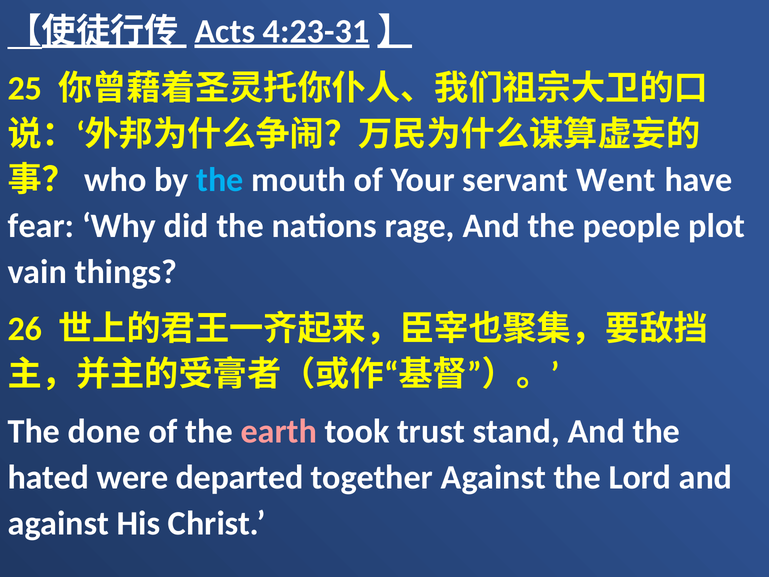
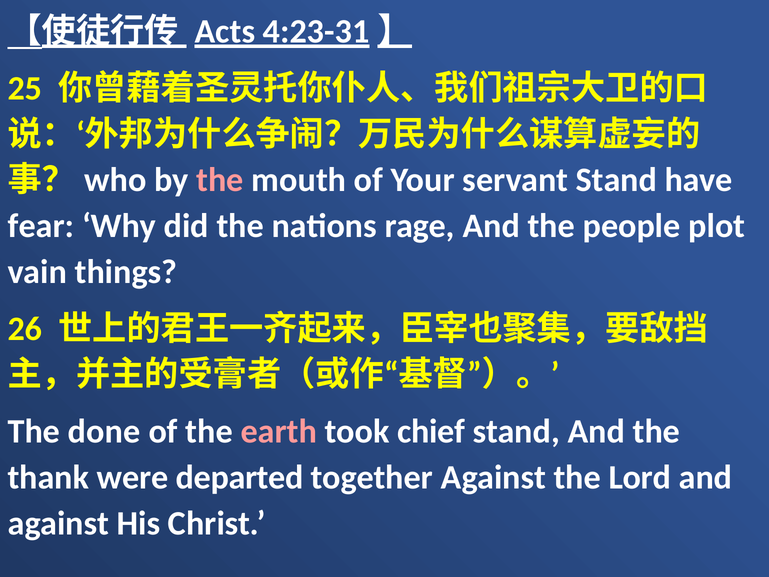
the at (220, 180) colour: light blue -> pink
servant Went: Went -> Stand
trust: trust -> chief
hated: hated -> thank
